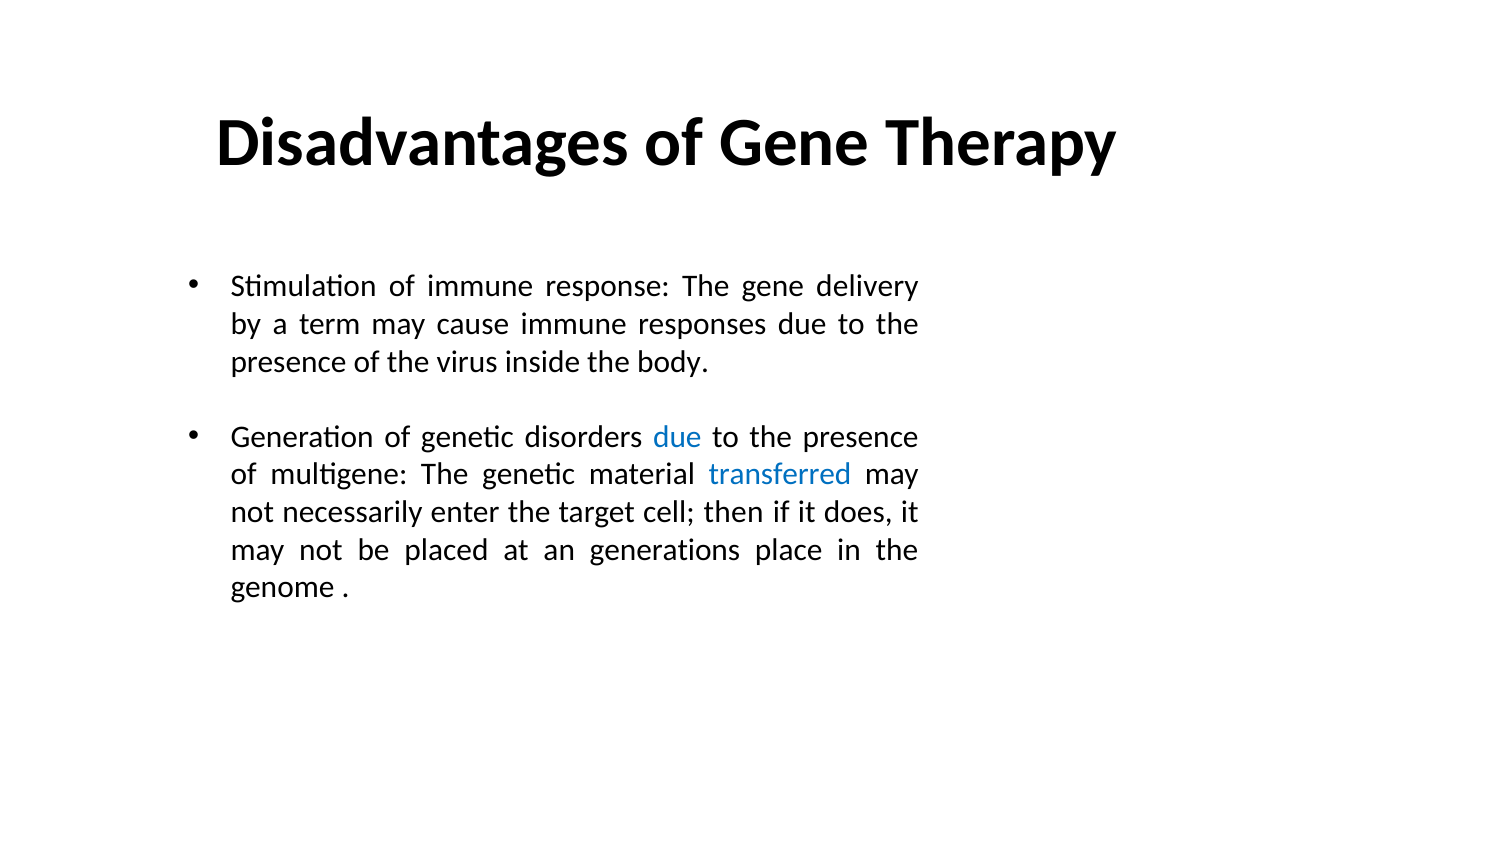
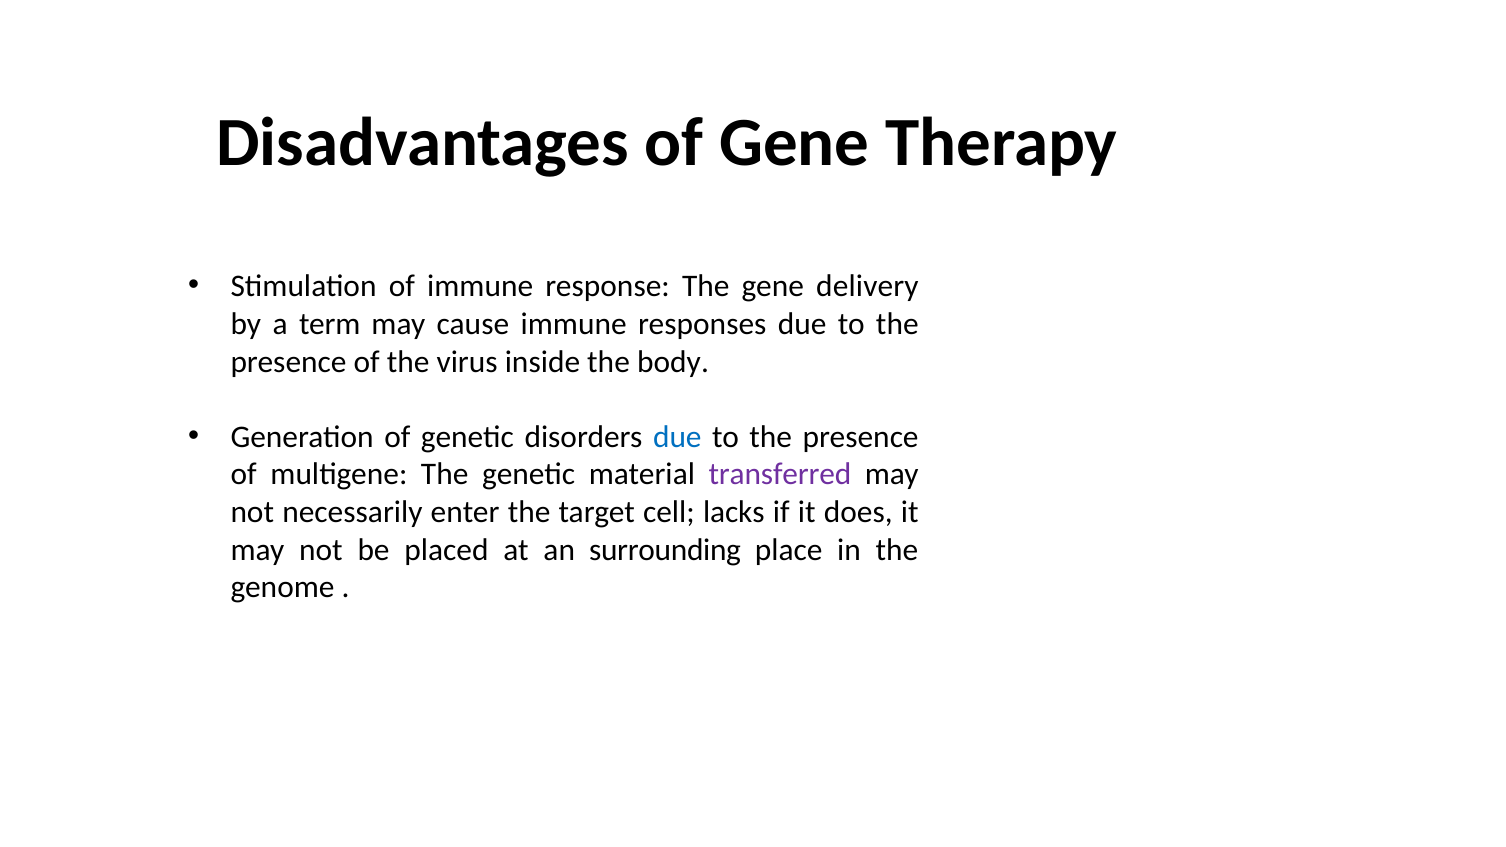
transferred colour: blue -> purple
then: then -> lacks
generations: generations -> surrounding
